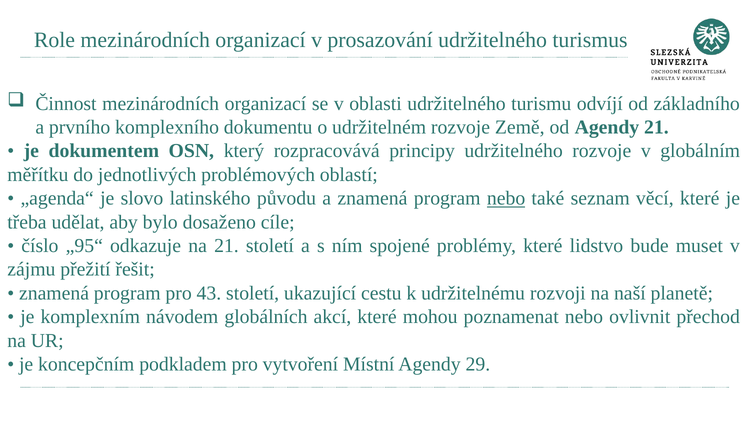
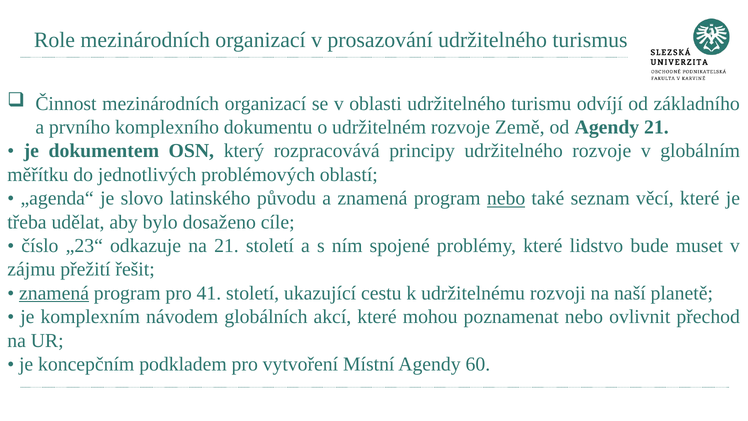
„95“: „95“ -> „23“
znamená at (54, 293) underline: none -> present
43: 43 -> 41
29: 29 -> 60
